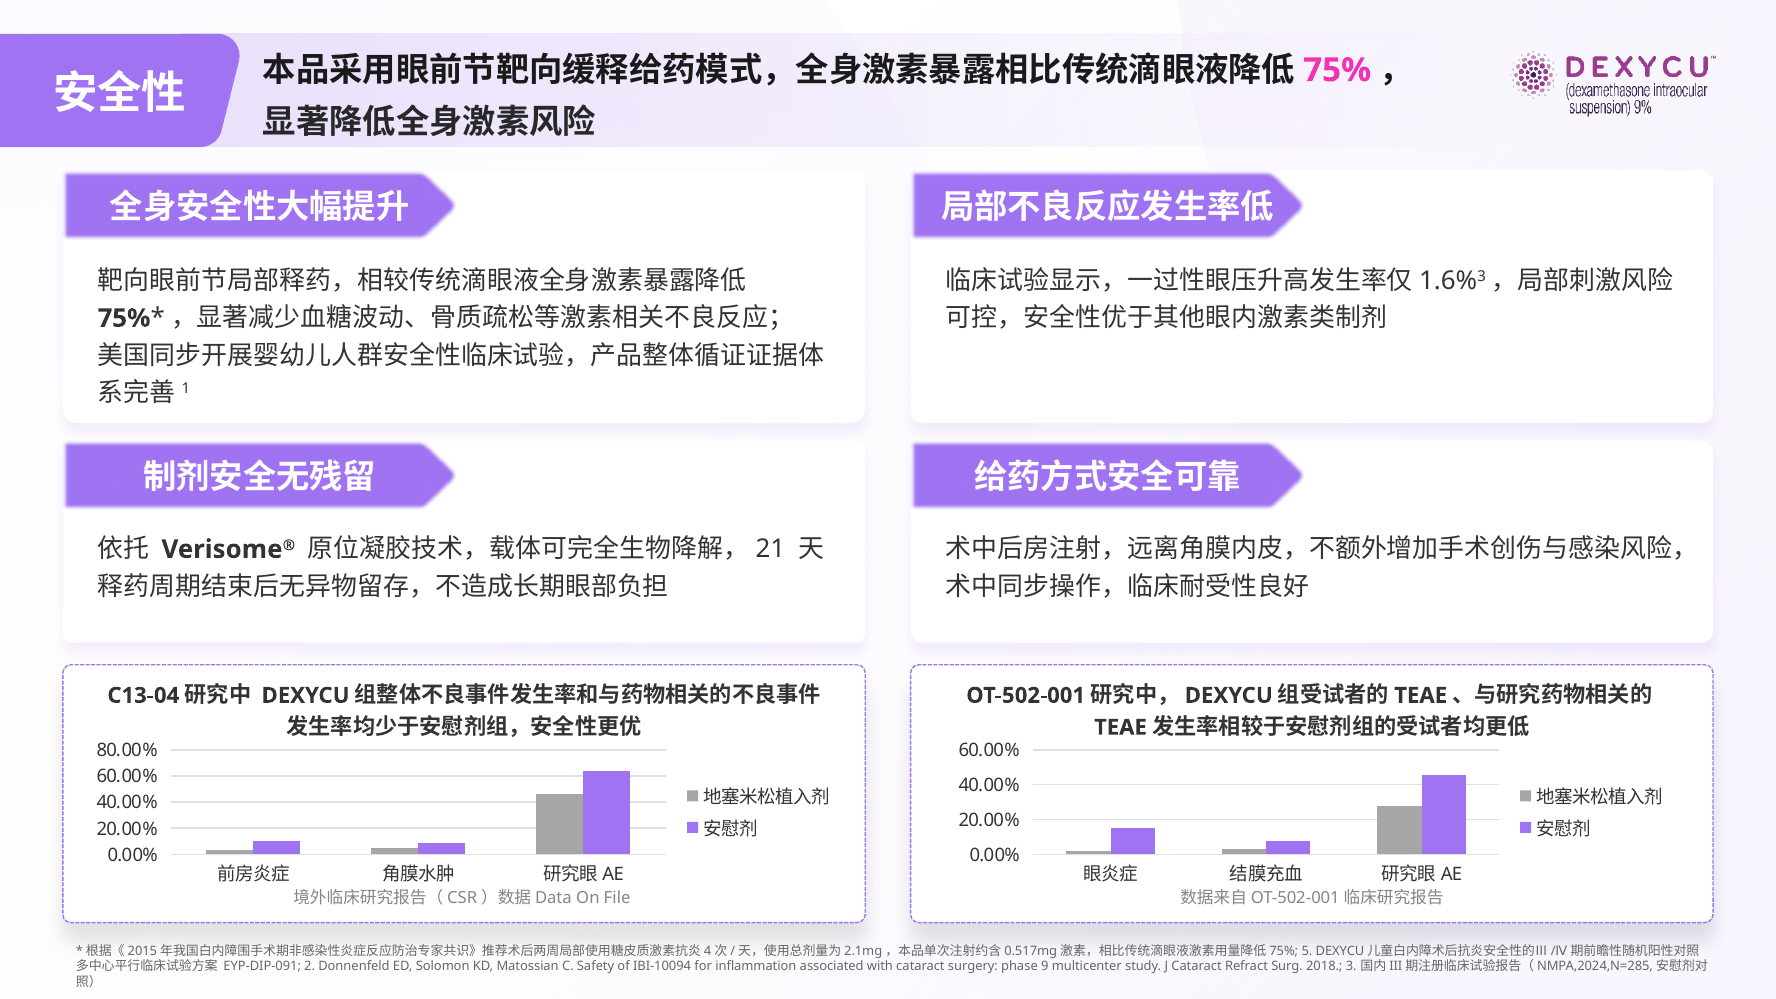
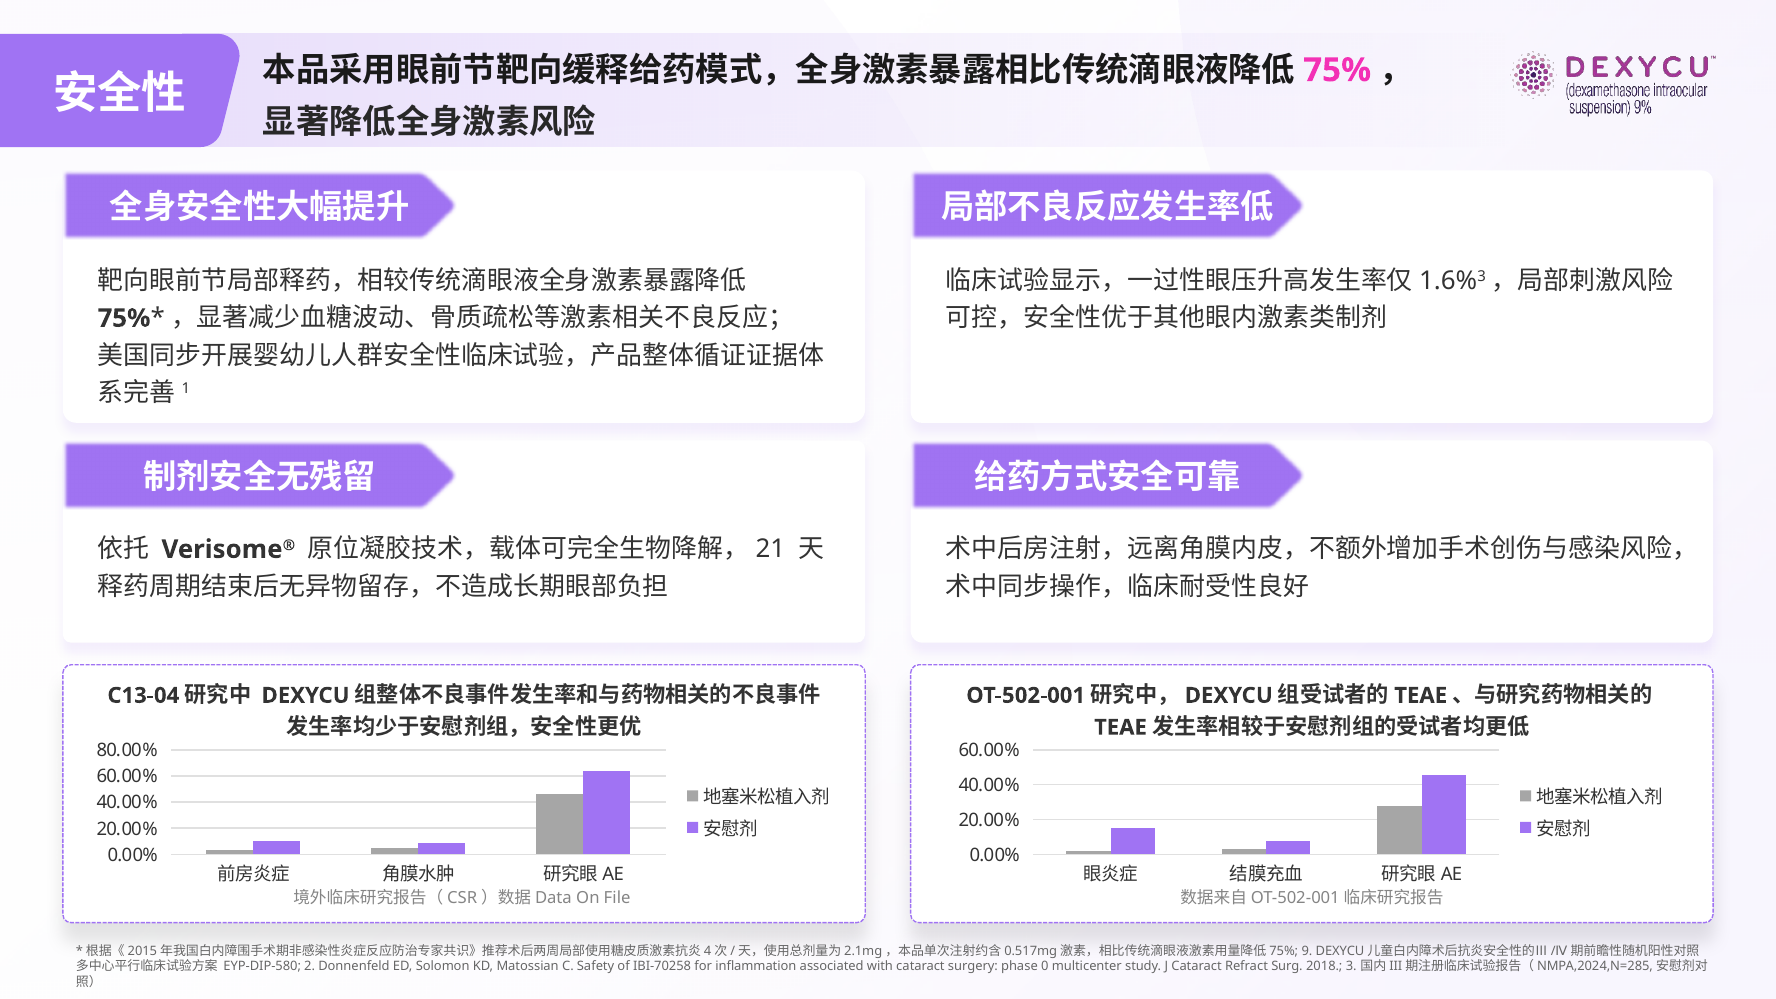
5: 5 -> 9
EYP-DIP-091: EYP-DIP-091 -> EYP-DIP-580
IBI-10094: IBI-10094 -> IBI-70258
9: 9 -> 0
